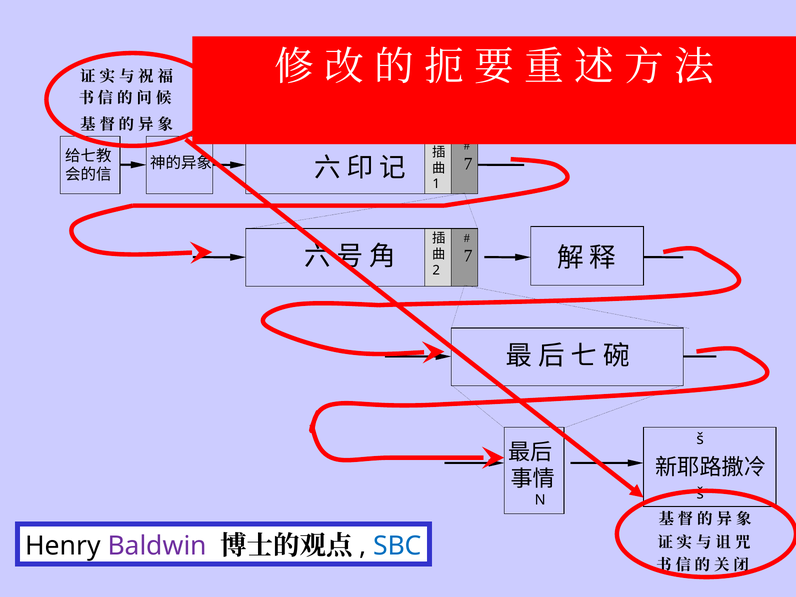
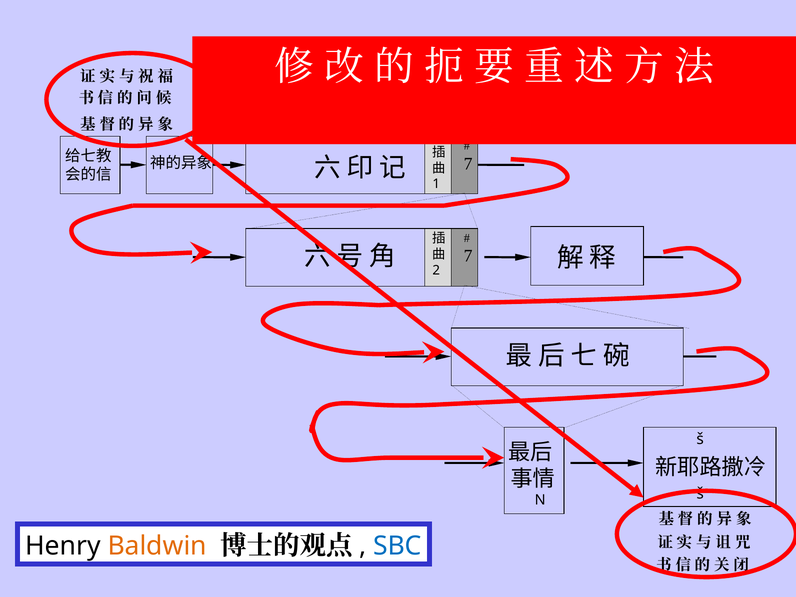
Baldwin colour: purple -> orange
